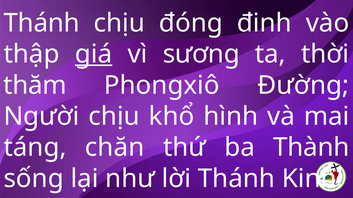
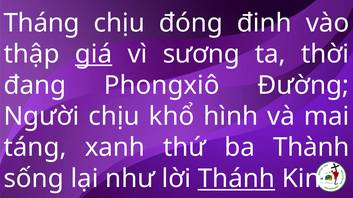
Thánh at (42, 23): Thánh -> Tháng
thăm: thăm -> đang
chăn: chăn -> xanh
Thánh at (236, 179) underline: none -> present
